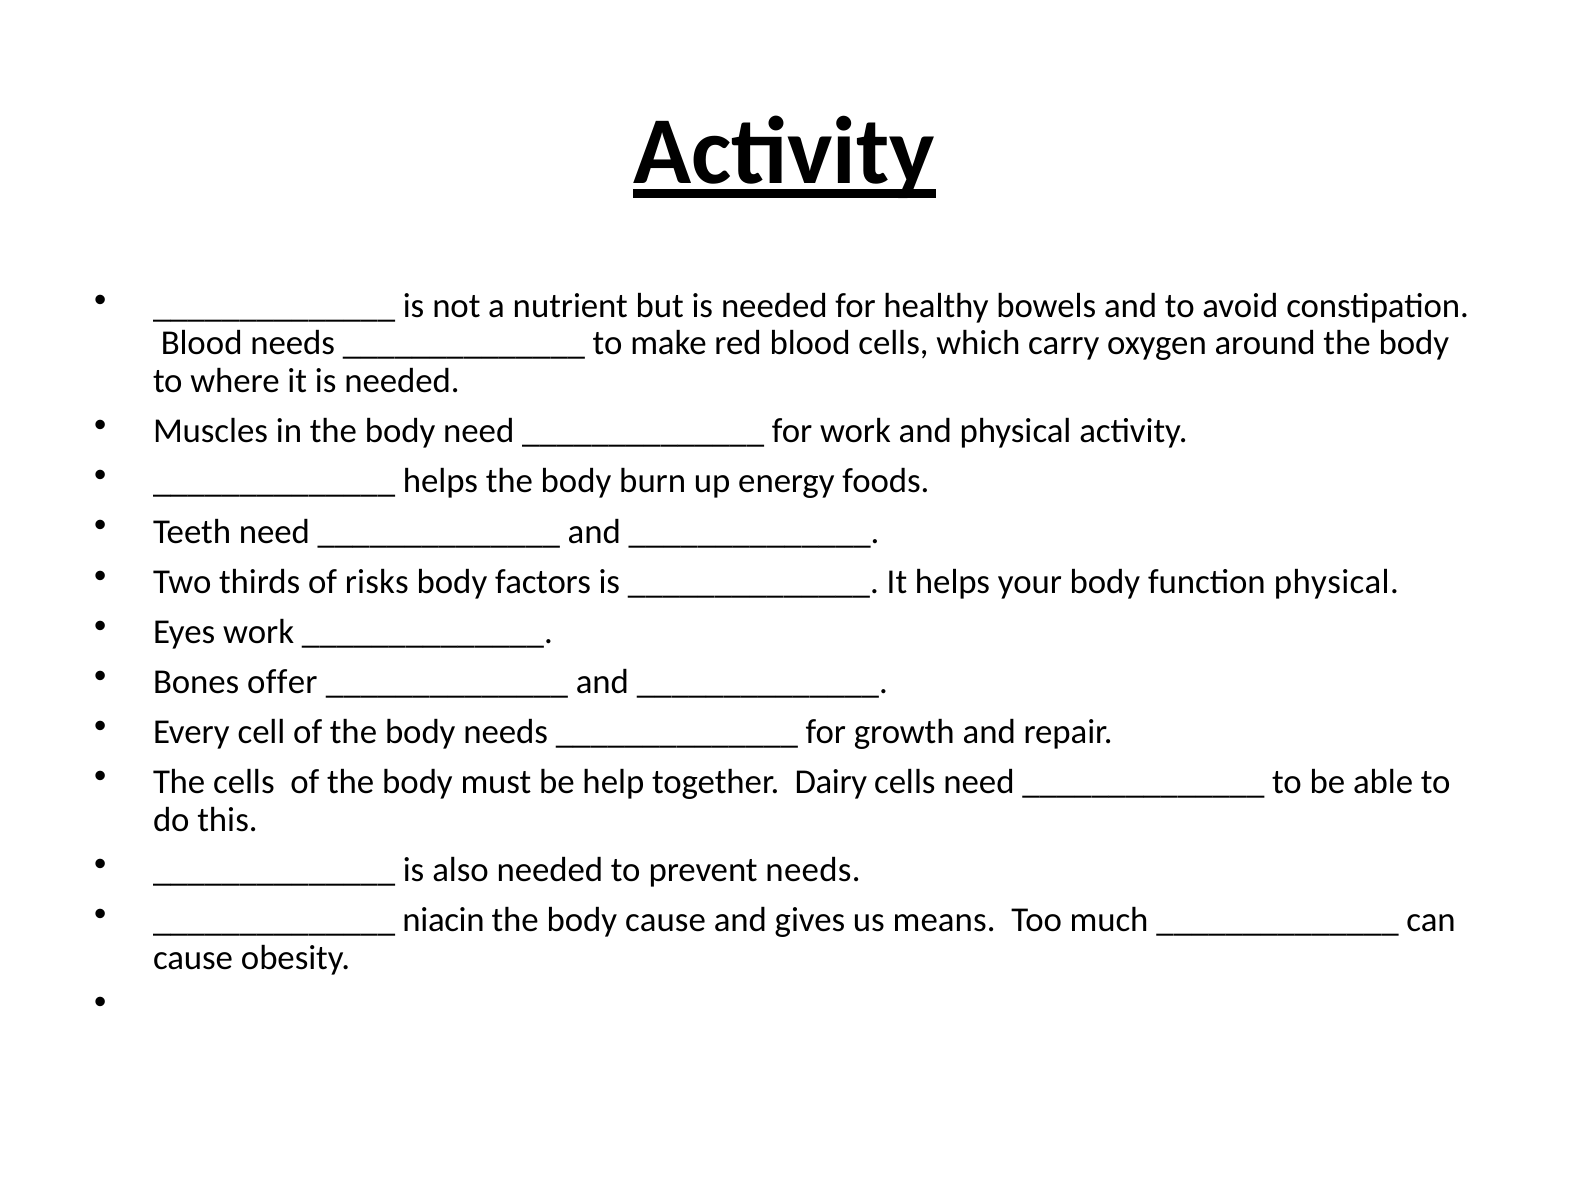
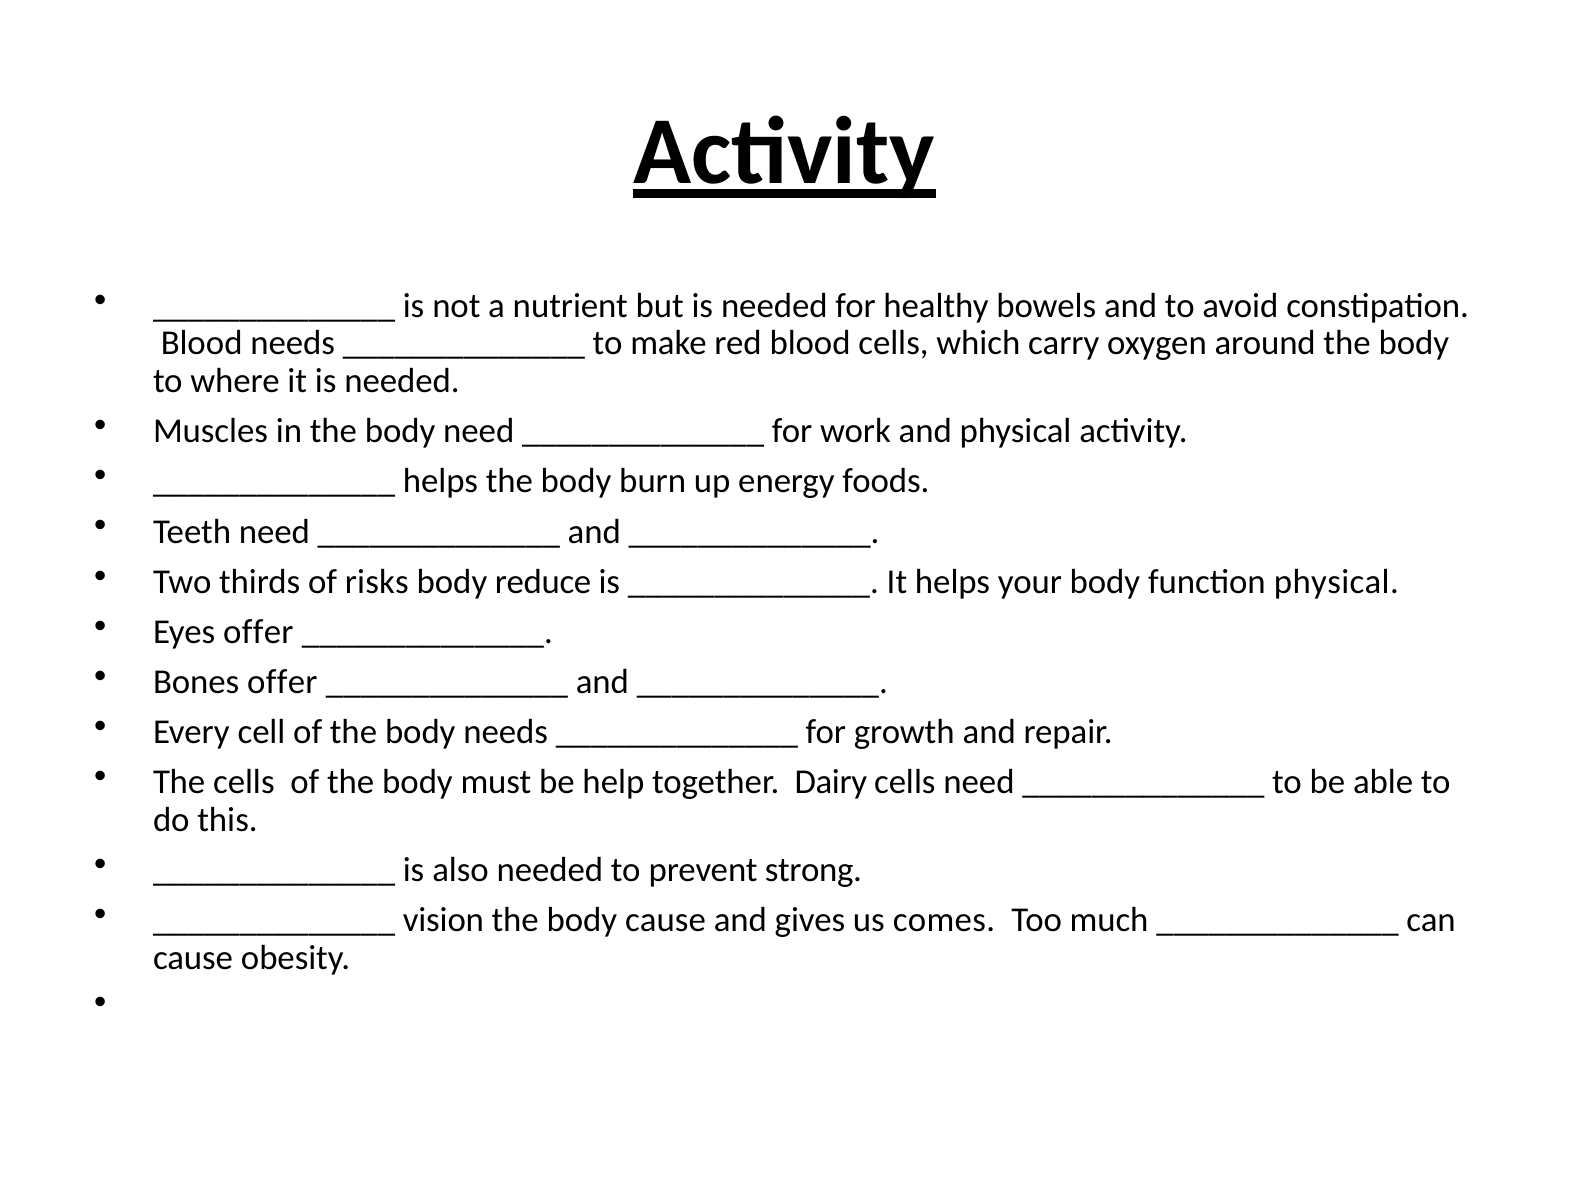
factors: factors -> reduce
Eyes work: work -> offer
prevent needs: needs -> strong
niacin: niacin -> vision
means: means -> comes
